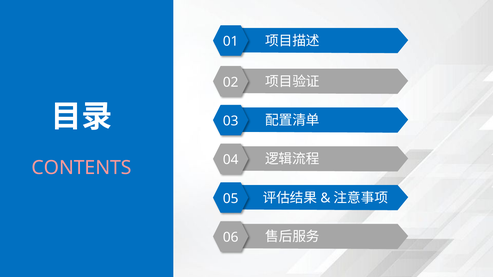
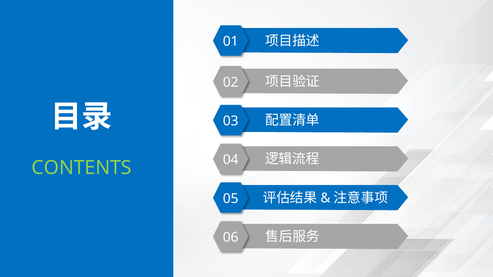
CONTENTS colour: pink -> light green
